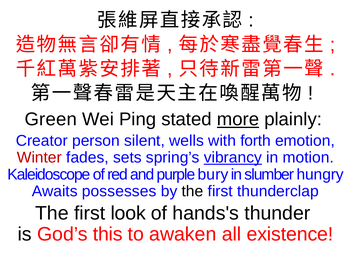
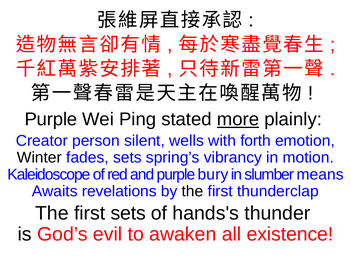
Green at (51, 119): Green -> Purple
Winter colour: red -> black
vibrancy underline: present -> none
hungry: hungry -> means
possesses: possesses -> revelations
first look: look -> sets
this: this -> evil
